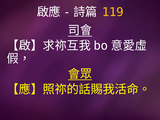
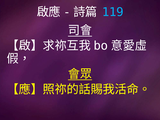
119 colour: yellow -> light blue
